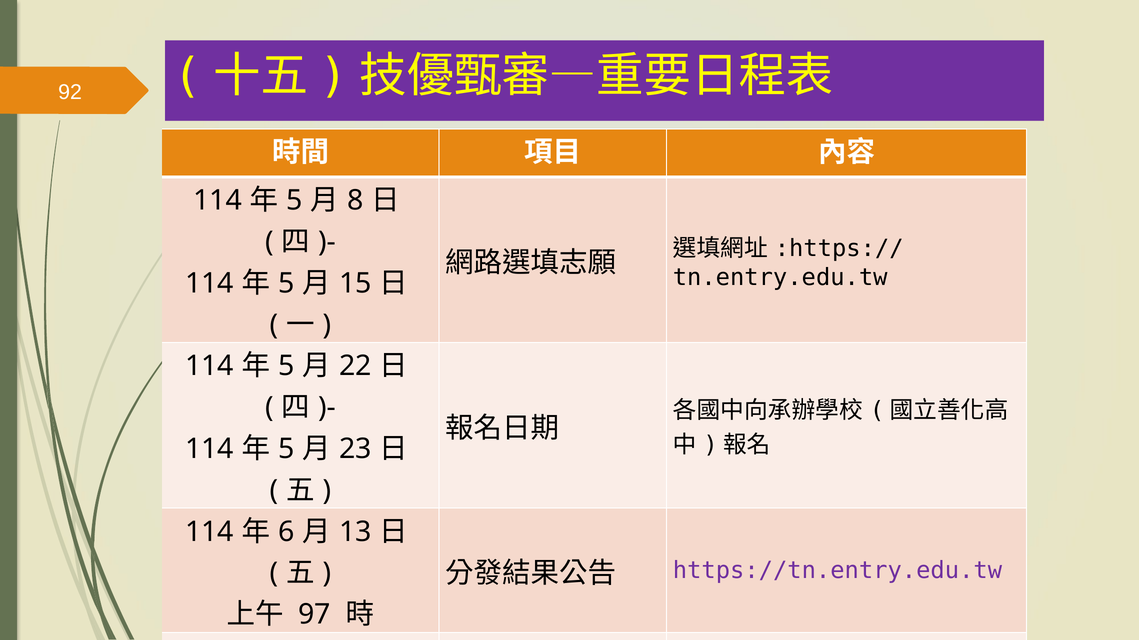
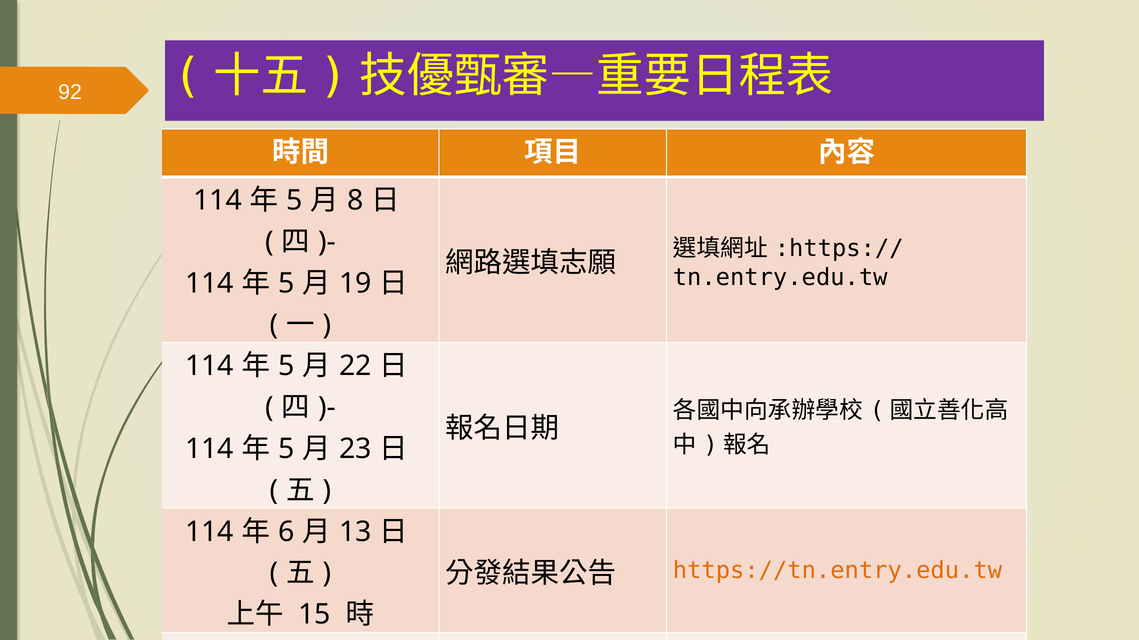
15: 15 -> 19
https://tn.entry.edu.tw colour: purple -> orange
97: 97 -> 15
